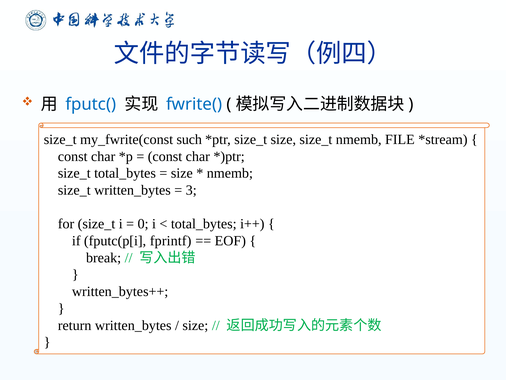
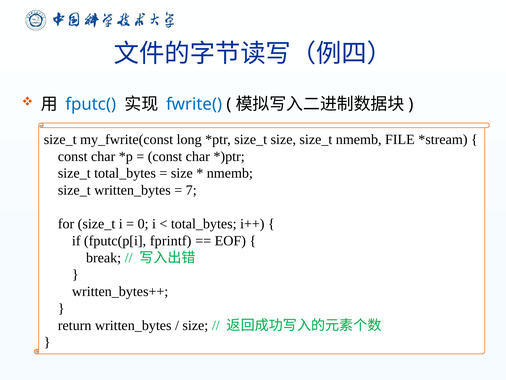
such: such -> long
3: 3 -> 7
